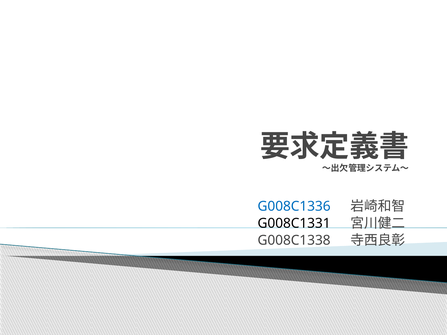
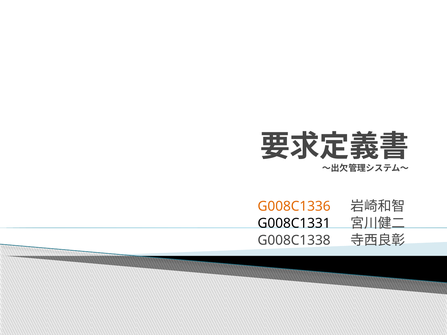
G008C1336 colour: blue -> orange
